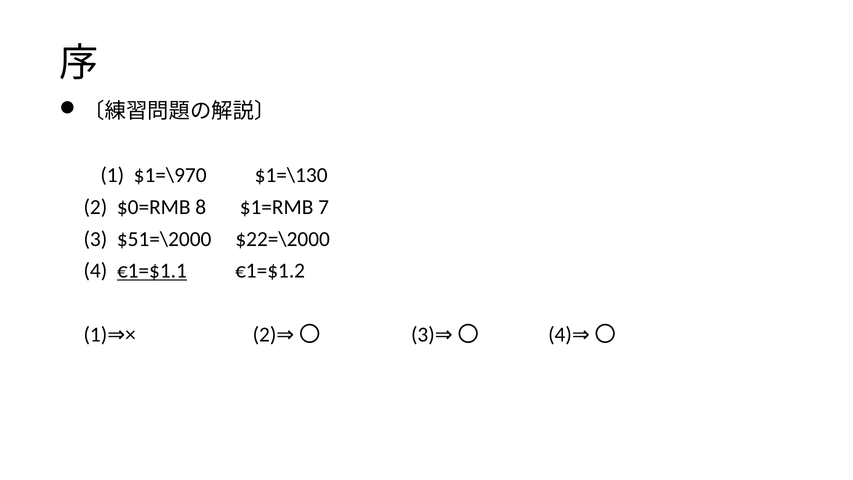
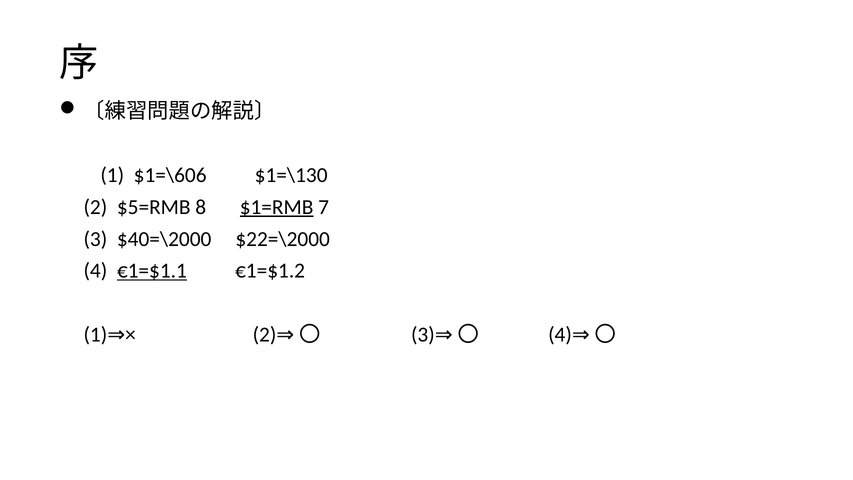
$1=\970: $1=\970 -> $1=\606
$0=RMB: $0=RMB -> $5=RMB
$1=RMB underline: none -> present
$51=\2000: $51=\2000 -> $40=\2000
